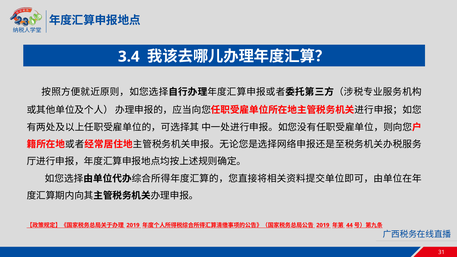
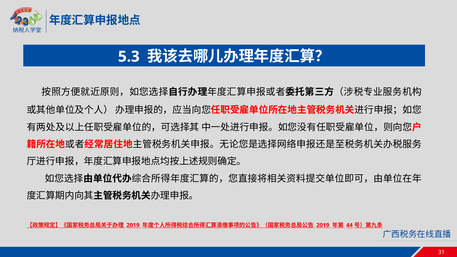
3.4: 3.4 -> 5.3
